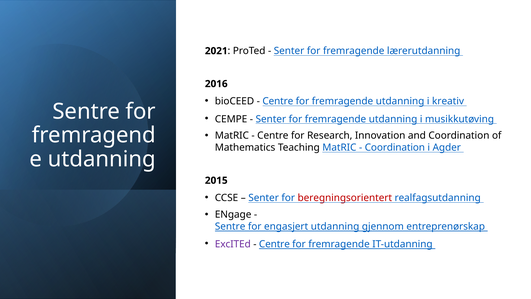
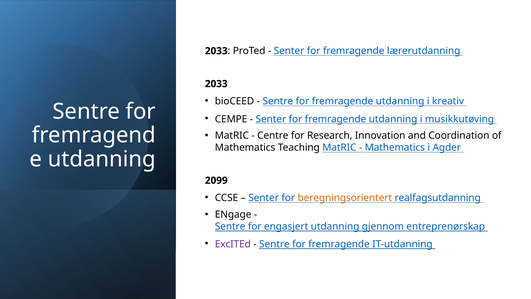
2021 at (216, 51): 2021 -> 2033
2016 at (216, 84): 2016 -> 2033
Centre at (278, 101): Centre -> Sentre
Coordination at (395, 147): Coordination -> Mathematics
2015: 2015 -> 2099
beregningsorientert colour: red -> orange
Centre at (274, 244): Centre -> Sentre
